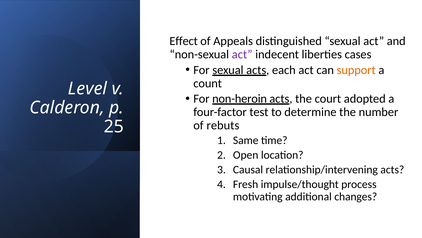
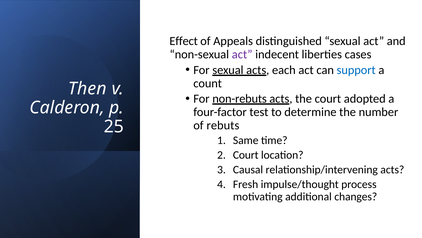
support colour: orange -> blue
Level: Level -> Then
non-heroin: non-heroin -> non-rebuts
Open at (246, 155): Open -> Court
